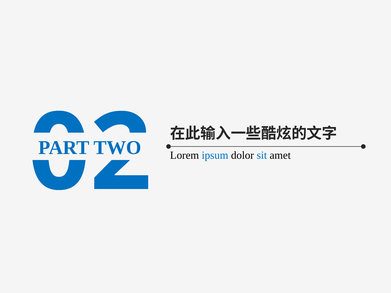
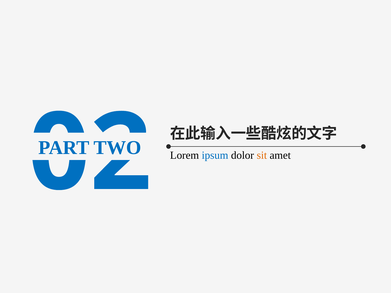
sit colour: blue -> orange
